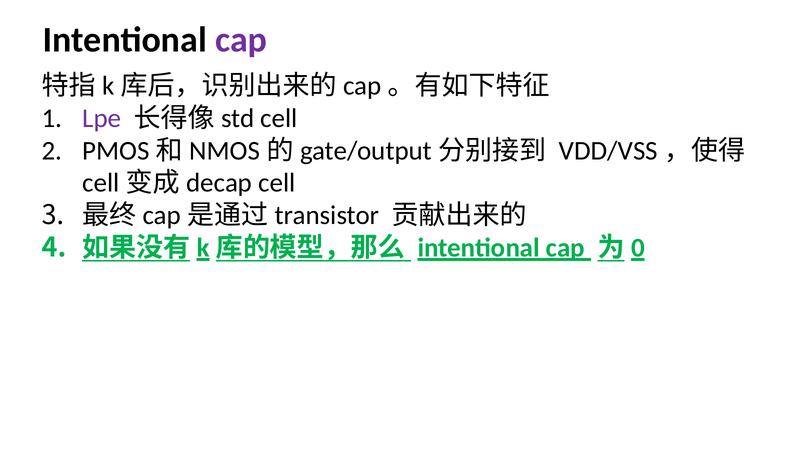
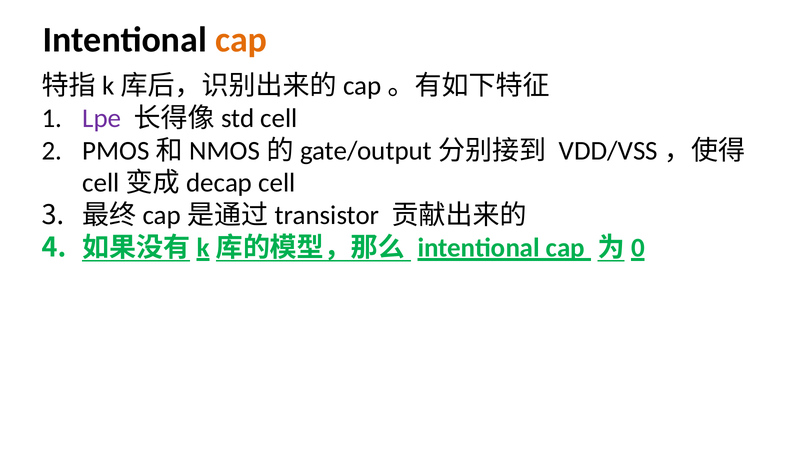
cap at (241, 40) colour: purple -> orange
